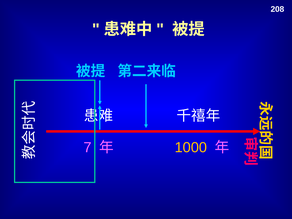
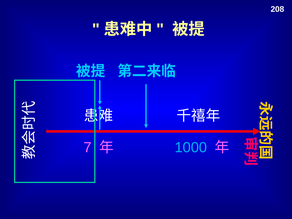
1000 colour: yellow -> light blue
